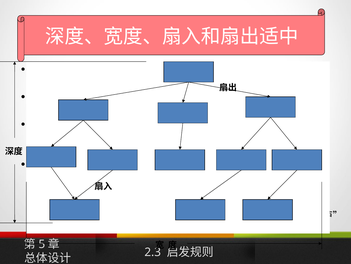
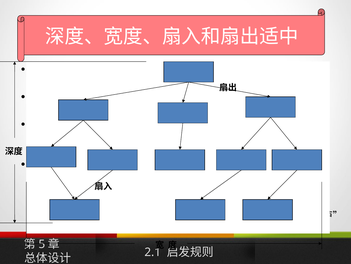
2.3: 2.3 -> 2.1
